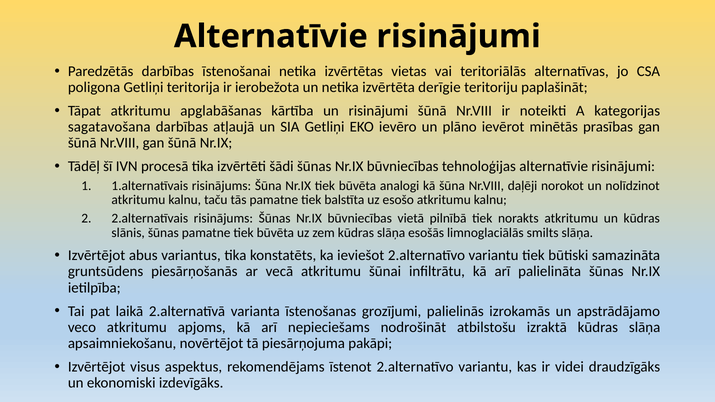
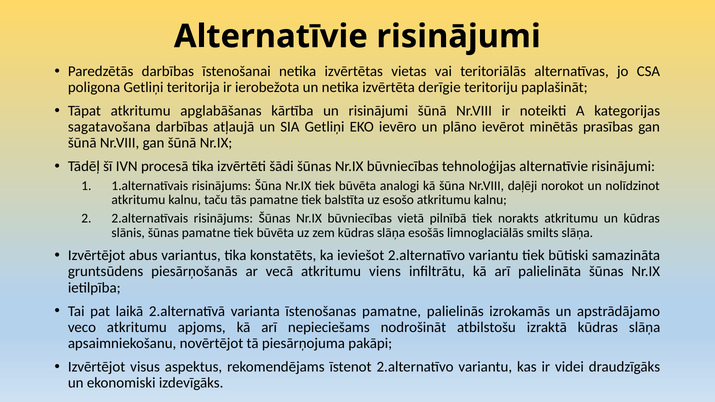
šūnai: šūnai -> viens
īstenošanas grozījumi: grozījumi -> pamatne
